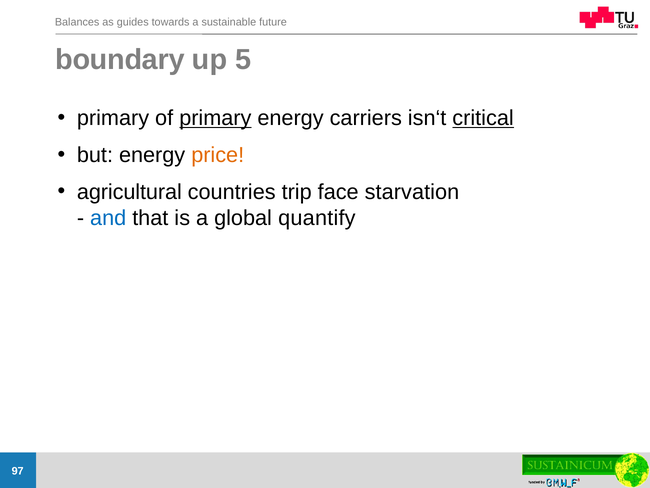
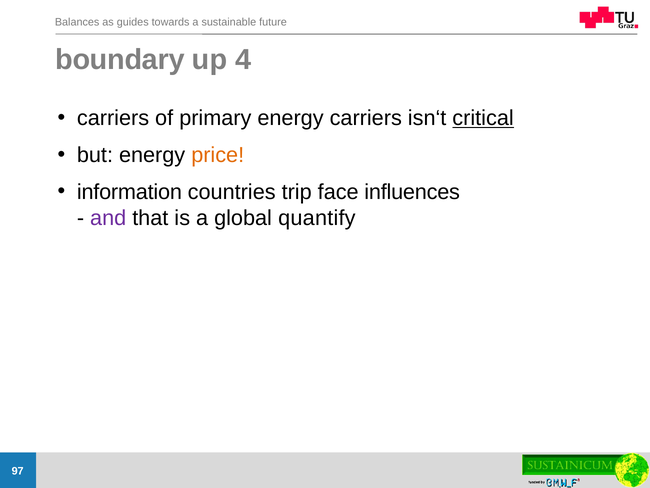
5: 5 -> 4
primary at (113, 118): primary -> carriers
primary at (215, 118) underline: present -> none
agricultural: agricultural -> information
starvation: starvation -> influences
and colour: blue -> purple
